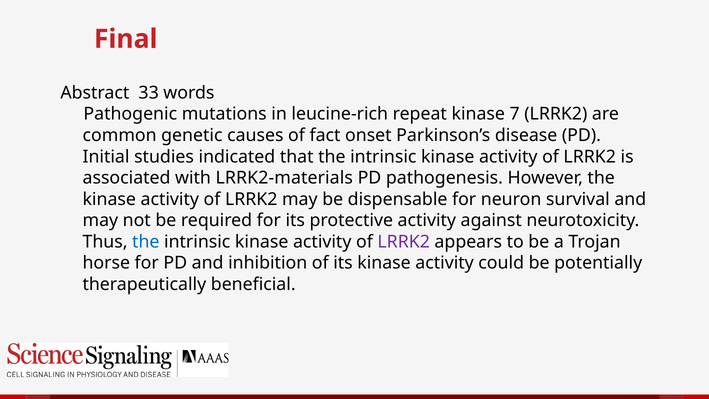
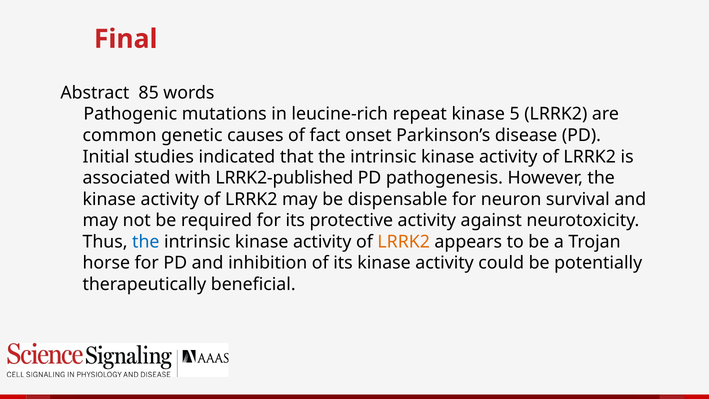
33: 33 -> 85
7: 7 -> 5
LRRK2-materials: LRRK2-materials -> LRRK2-published
LRRK2 at (404, 242) colour: purple -> orange
